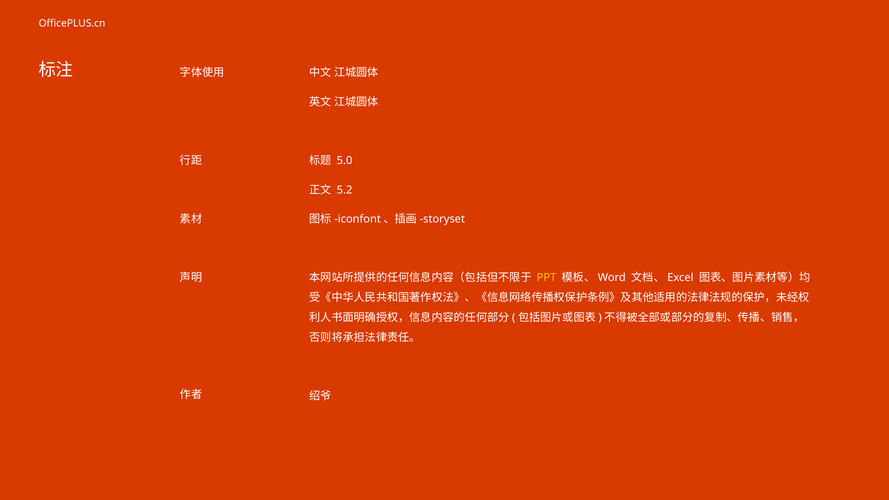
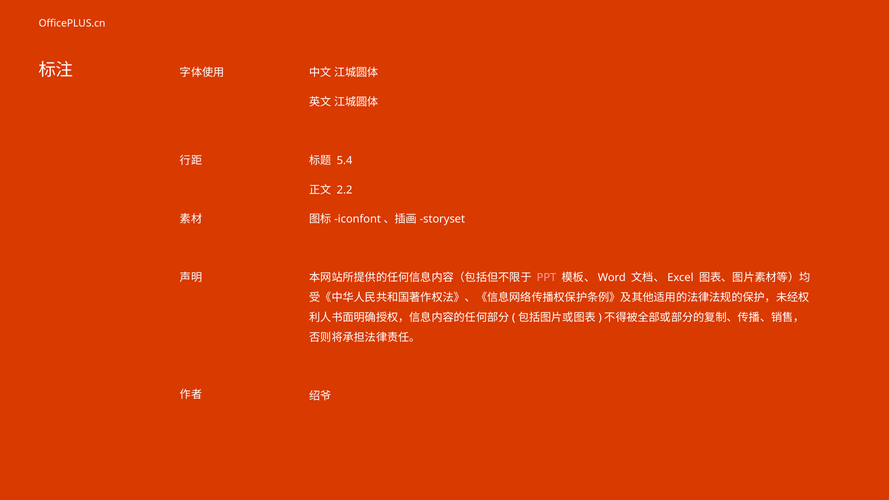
5.0: 5.0 -> 5.4
5.2: 5.2 -> 2.2
PPT colour: yellow -> pink
